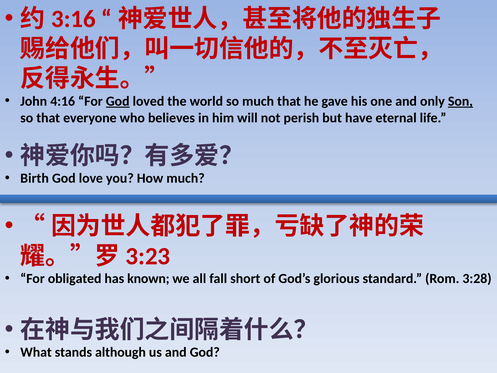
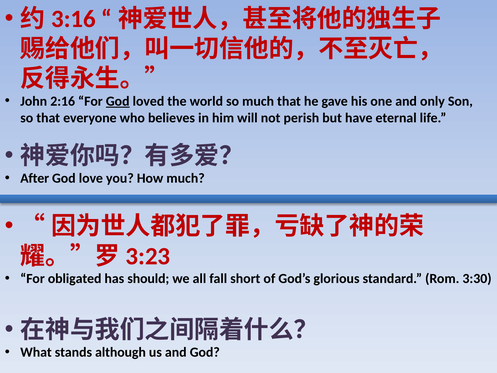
4:16: 4:16 -> 2:16
Son underline: present -> none
Birth: Birth -> After
known: known -> should
3:28: 3:28 -> 3:30
